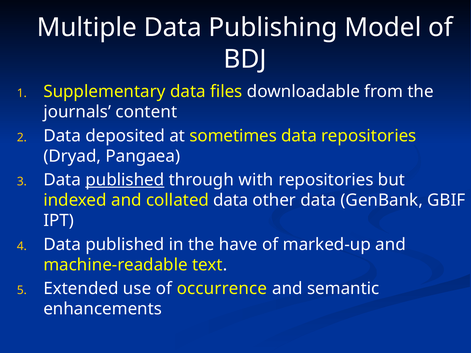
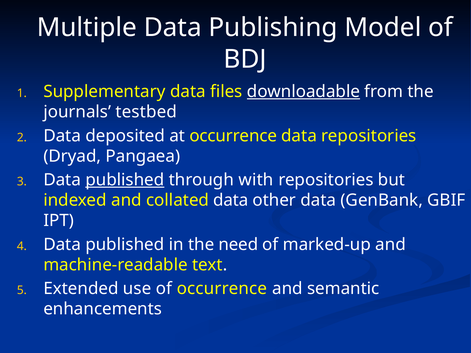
downloadable underline: none -> present
content: content -> testbed
at sometimes: sometimes -> occurrence
have: have -> need
